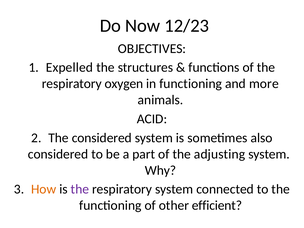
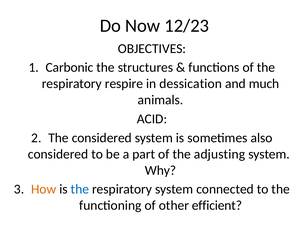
Expelled: Expelled -> Carbonic
oxygen: oxygen -> respire
in functioning: functioning -> dessication
more: more -> much
the at (80, 189) colour: purple -> blue
